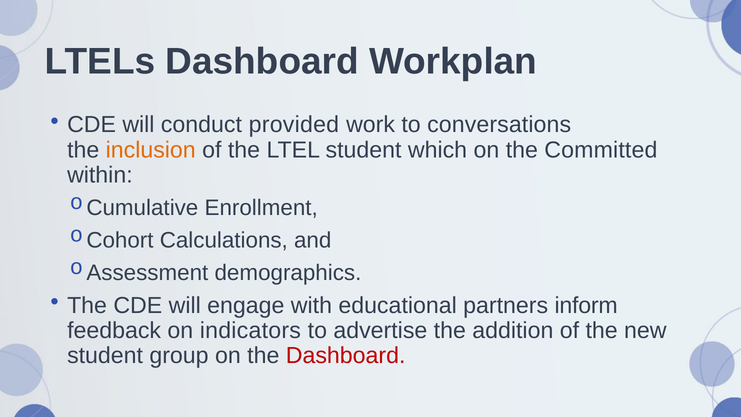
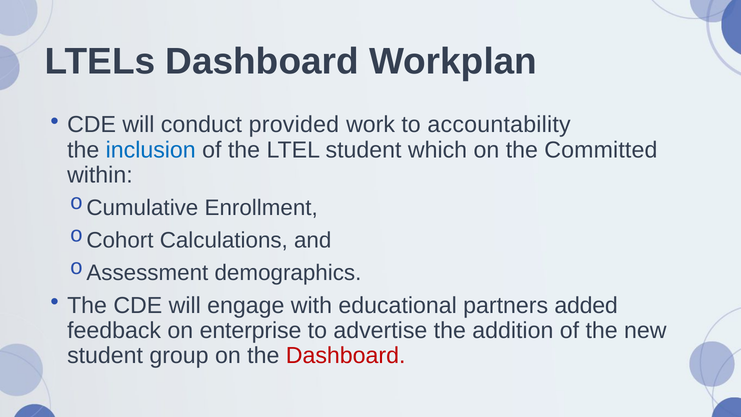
conversations: conversations -> accountability
inclusion colour: orange -> blue
inform: inform -> added
indicators: indicators -> enterprise
